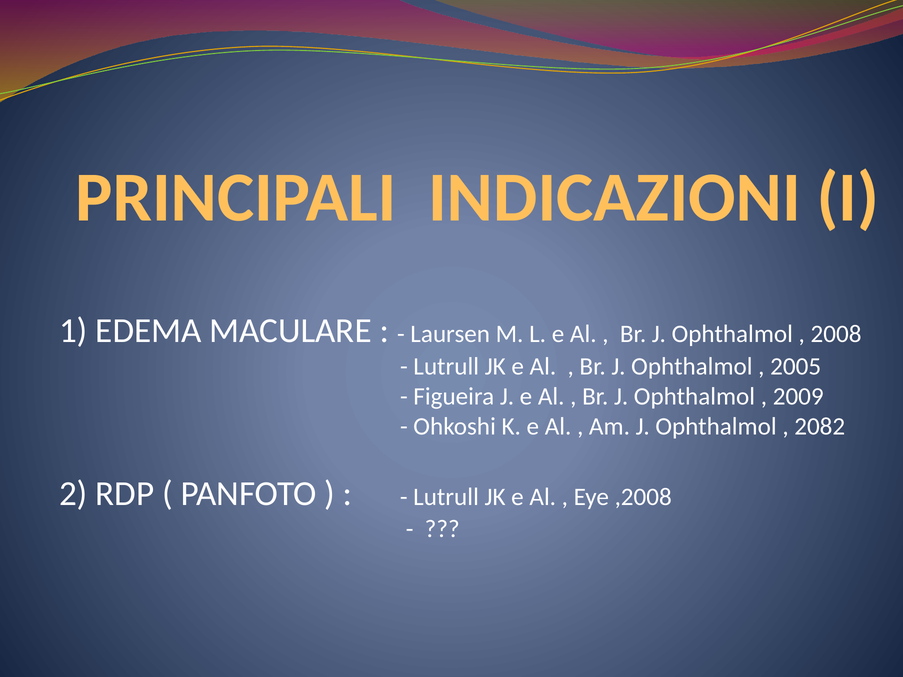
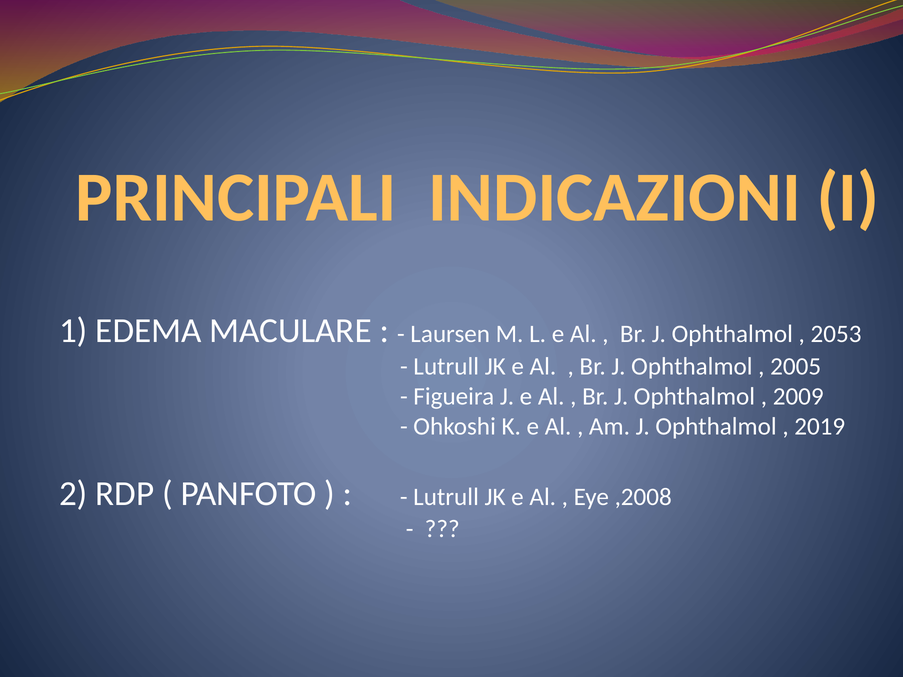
2008: 2008 -> 2053
2082: 2082 -> 2019
